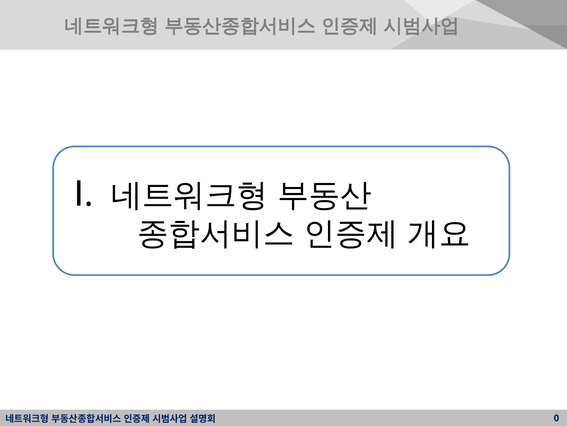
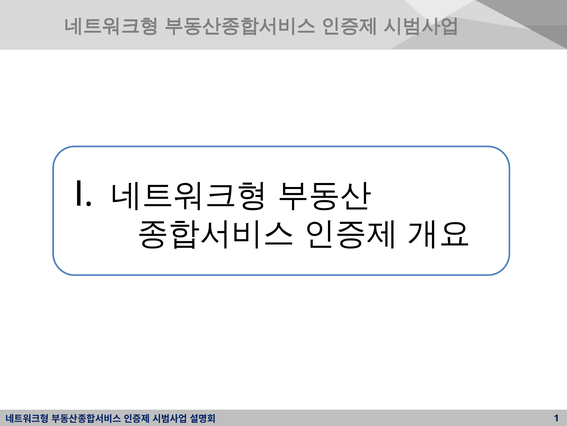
0: 0 -> 1
